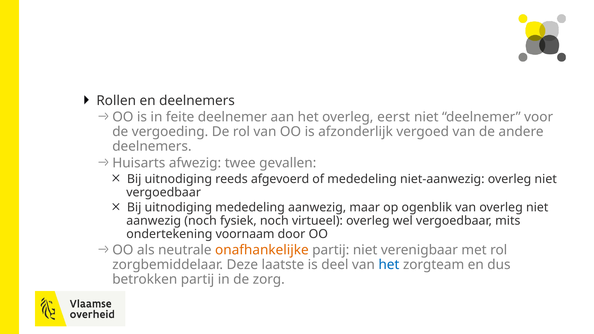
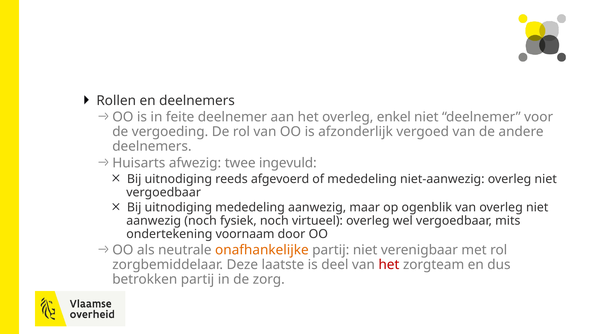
eerst: eerst -> enkel
gevallen: gevallen -> ingevuld
het at (389, 265) colour: blue -> red
